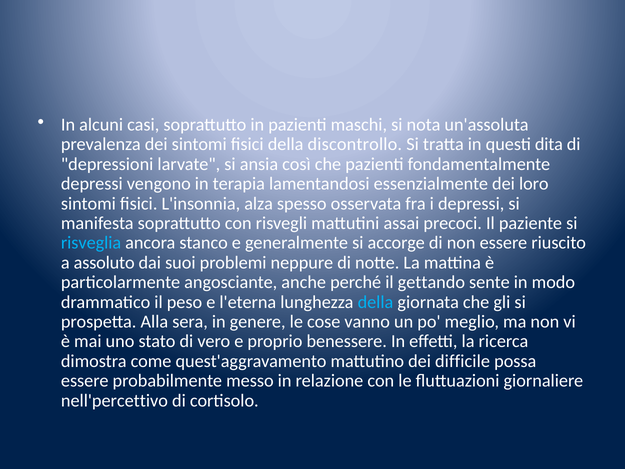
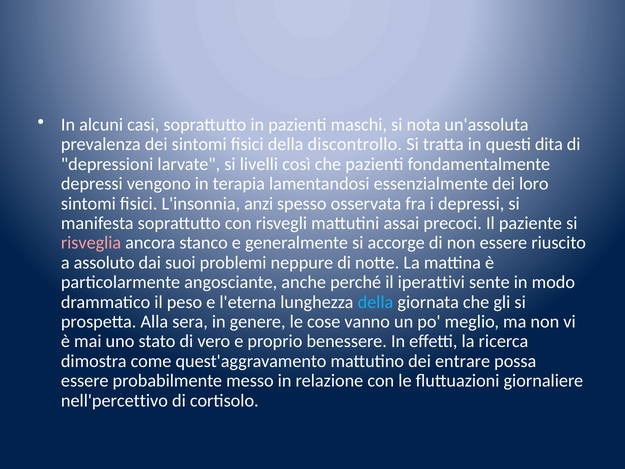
ansia: ansia -> livelli
alza: alza -> anzi
risveglia colour: light blue -> pink
gettando: gettando -> iperattivi
difficile: difficile -> entrare
